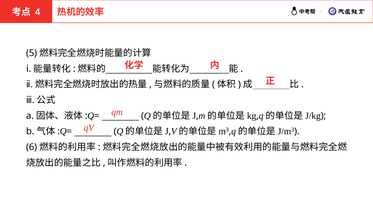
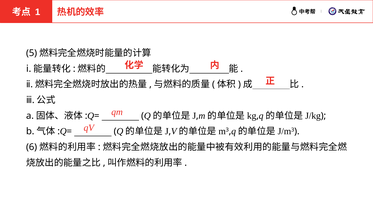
4: 4 -> 1
